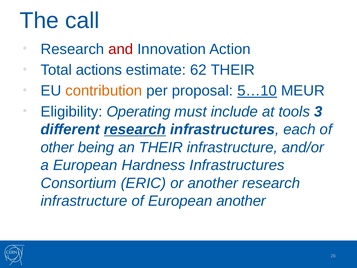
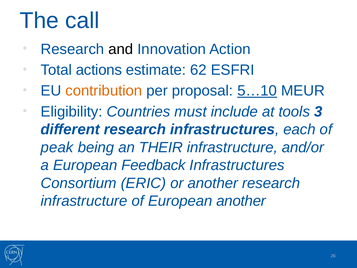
and colour: red -> black
62 THEIR: THEIR -> ESFRI
Operating: Operating -> Countries
research at (135, 129) underline: present -> none
other: other -> peak
Hardness: Hardness -> Feedback
